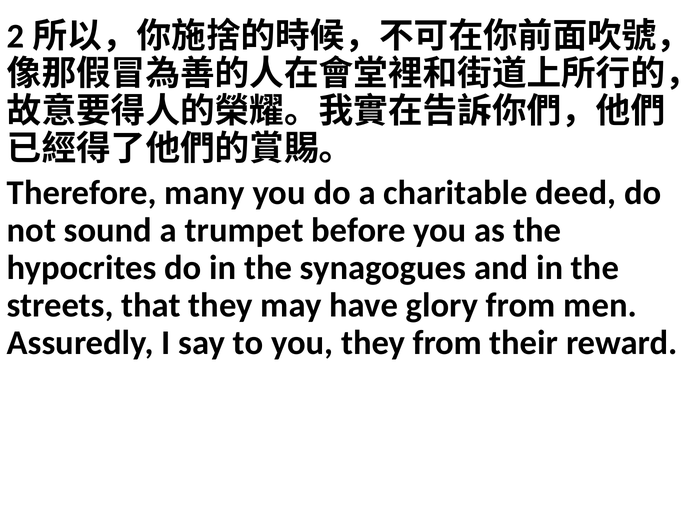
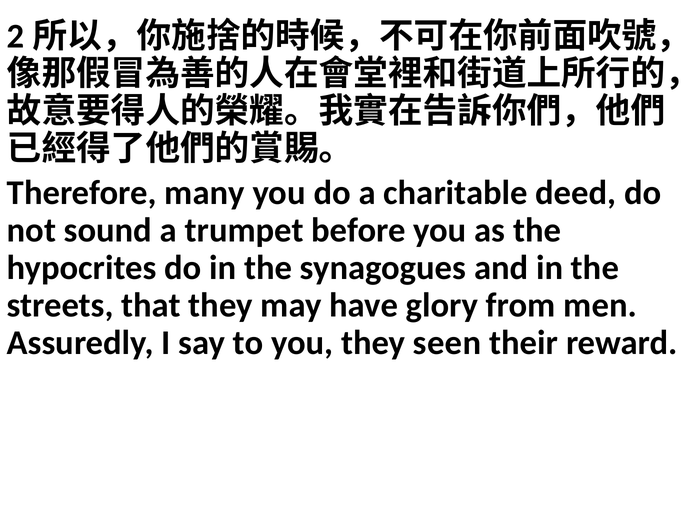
they from: from -> seen
